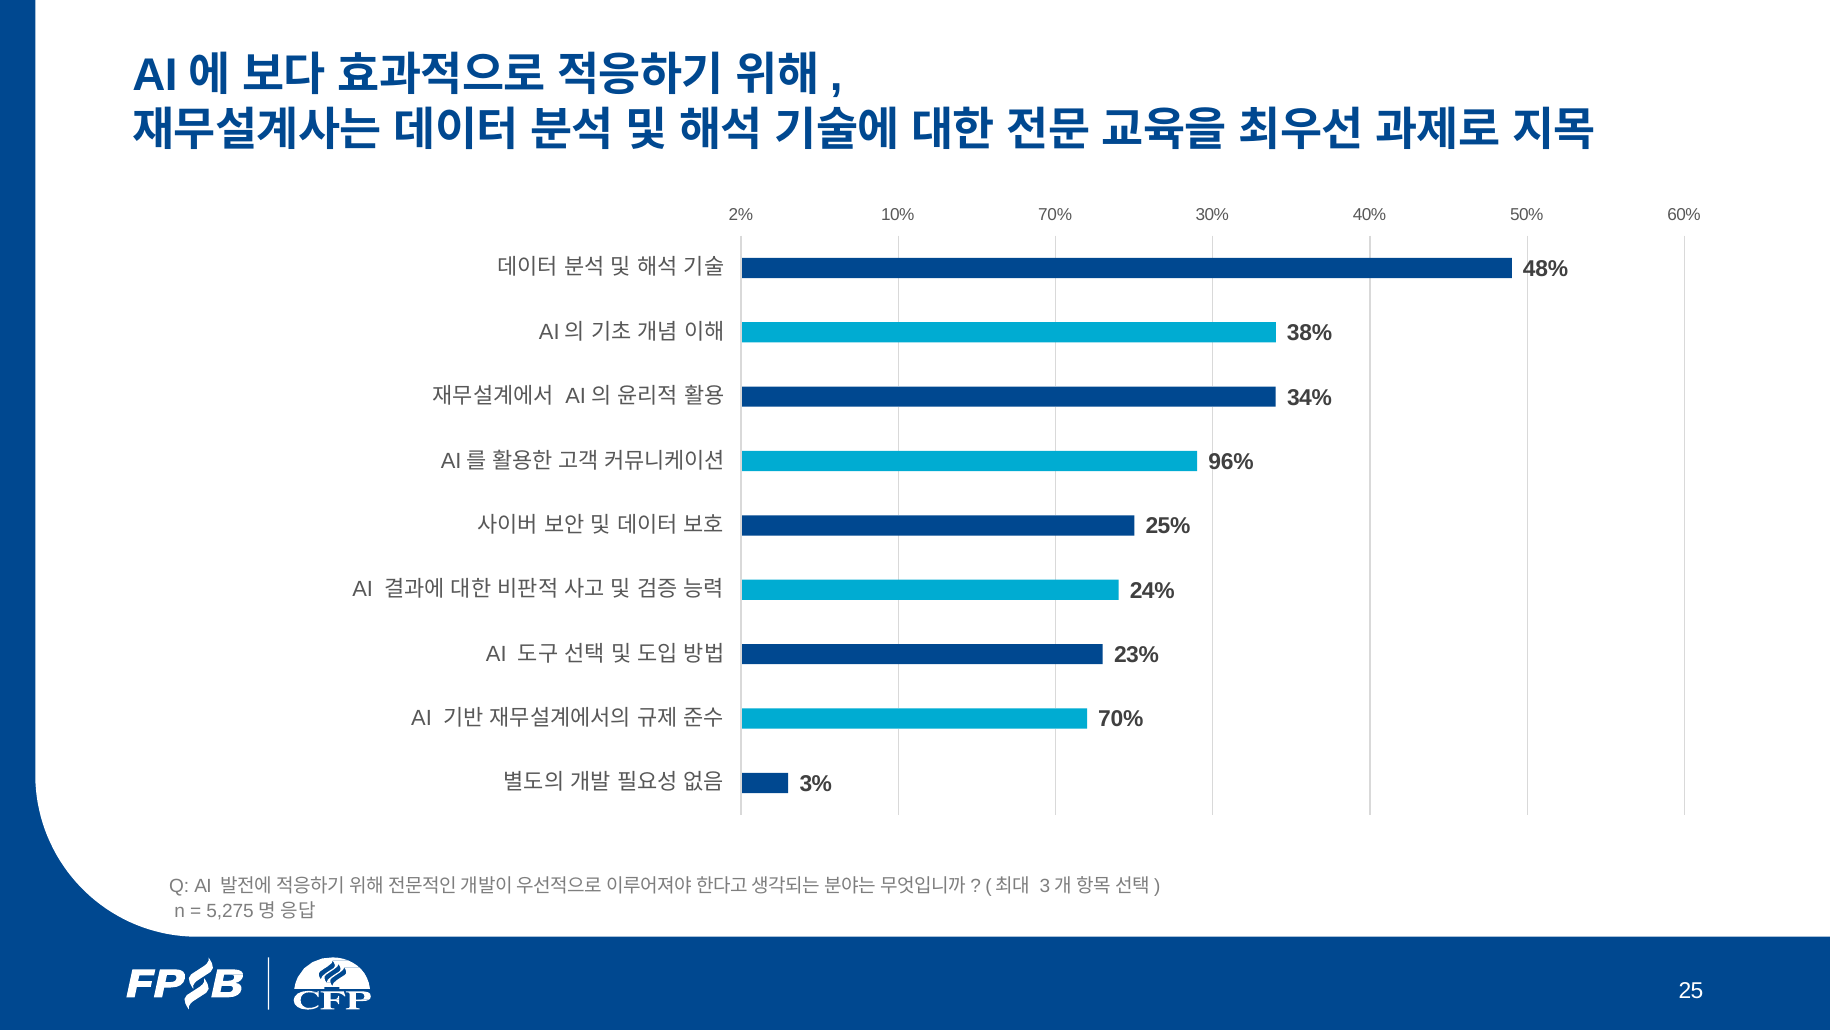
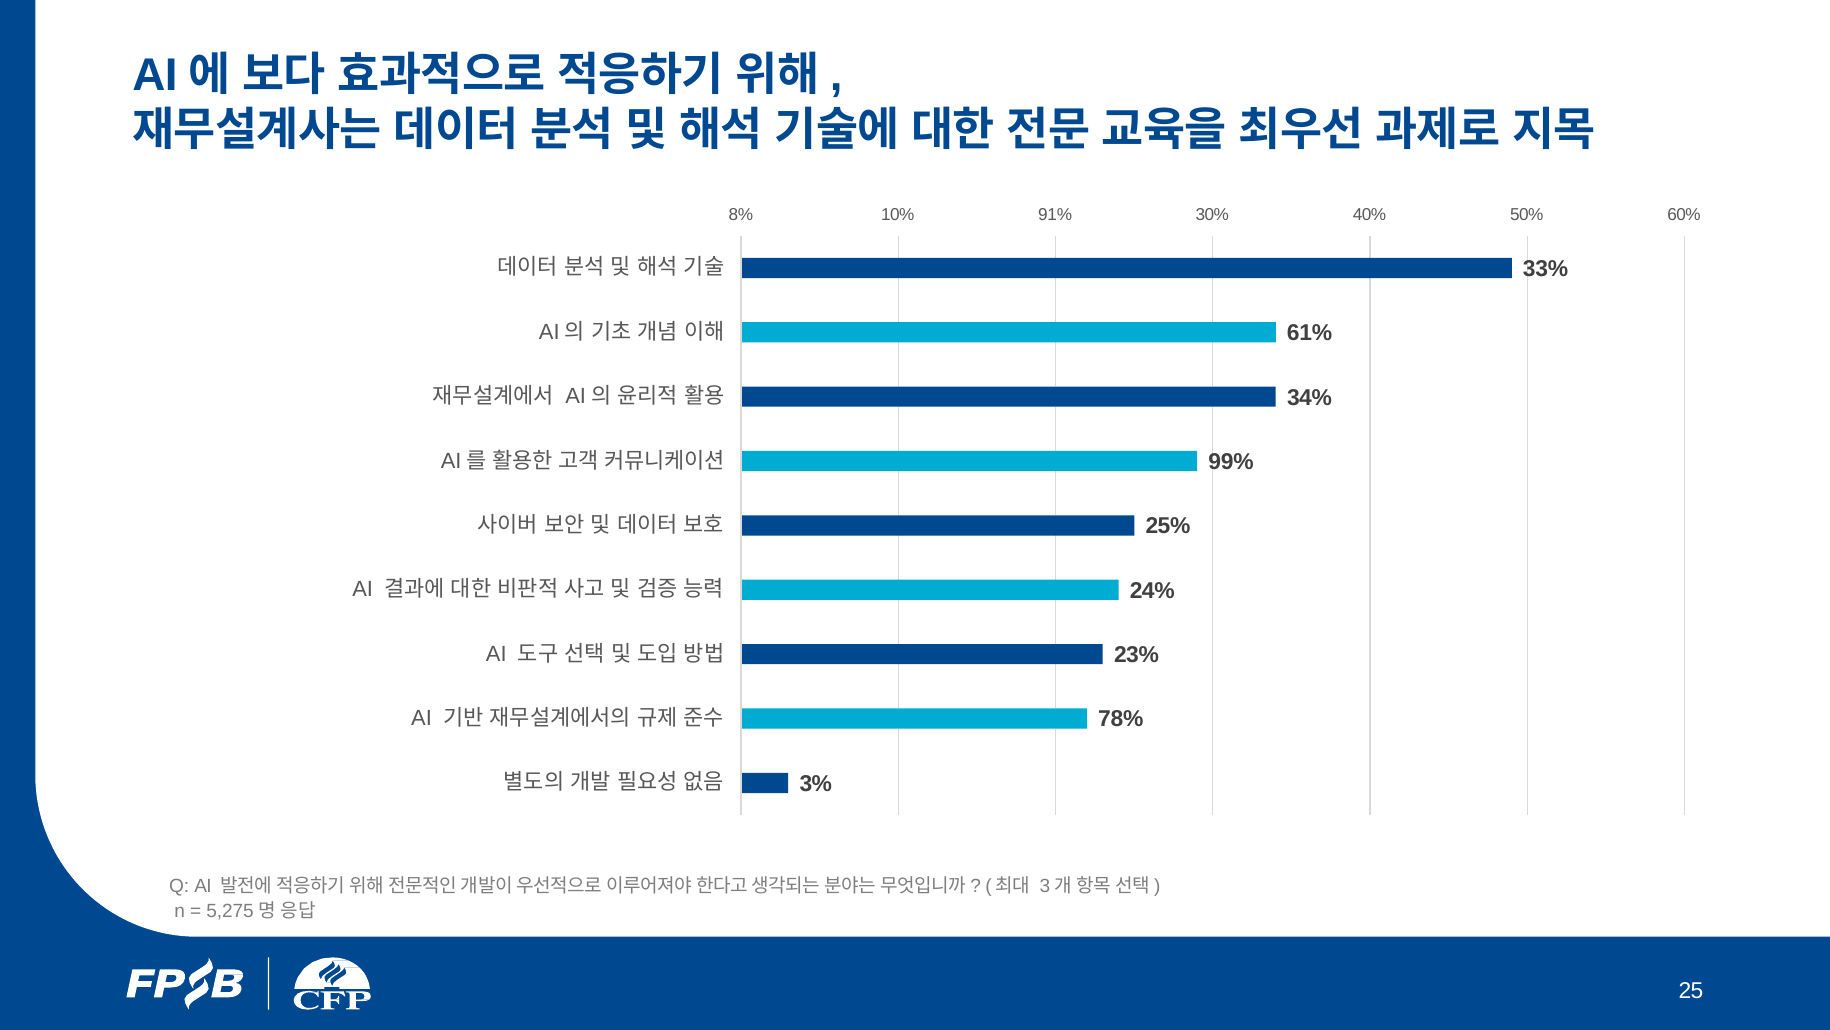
2%: 2% -> 8%
10% 70%: 70% -> 91%
48%: 48% -> 33%
38%: 38% -> 61%
96%: 96% -> 99%
70% at (1121, 719): 70% -> 78%
